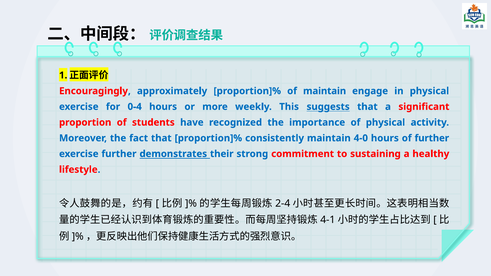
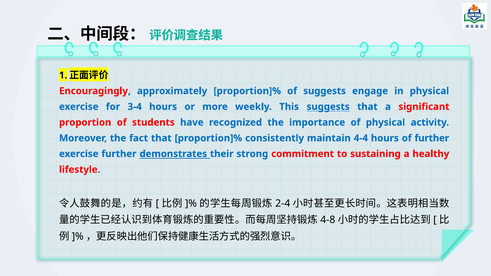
of maintain: maintain -> suggests
0-4: 0-4 -> 3-4
4-0: 4-0 -> 4-4
4-1: 4-1 -> 4-8
